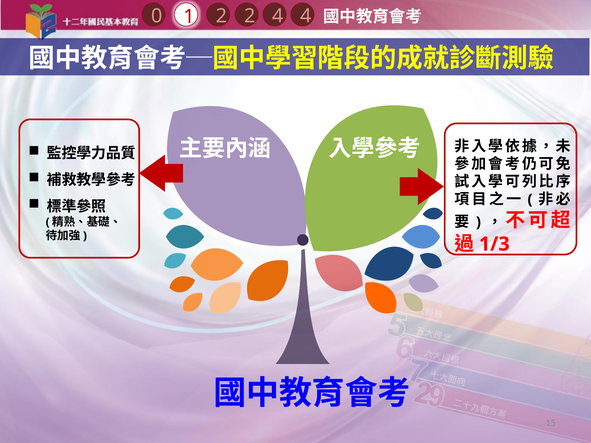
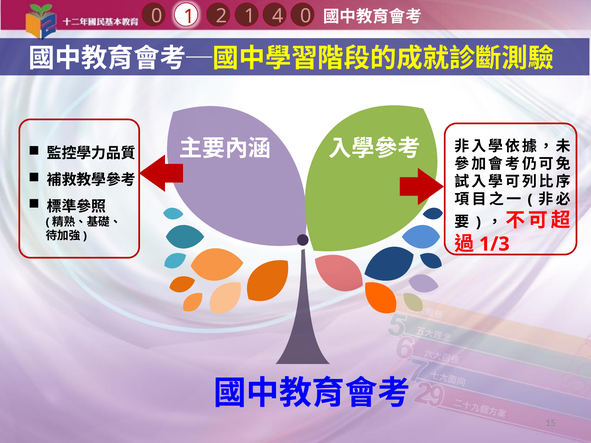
4 4: 4 -> 0
1 2: 2 -> 1
